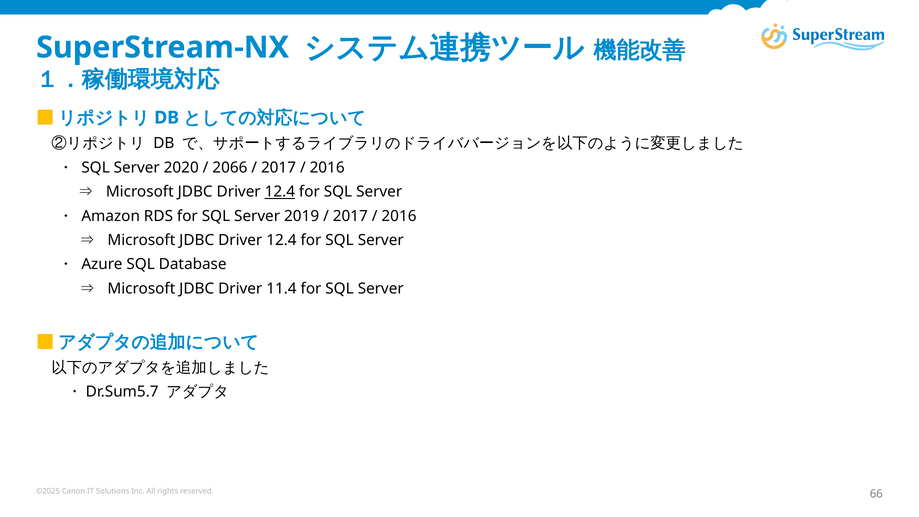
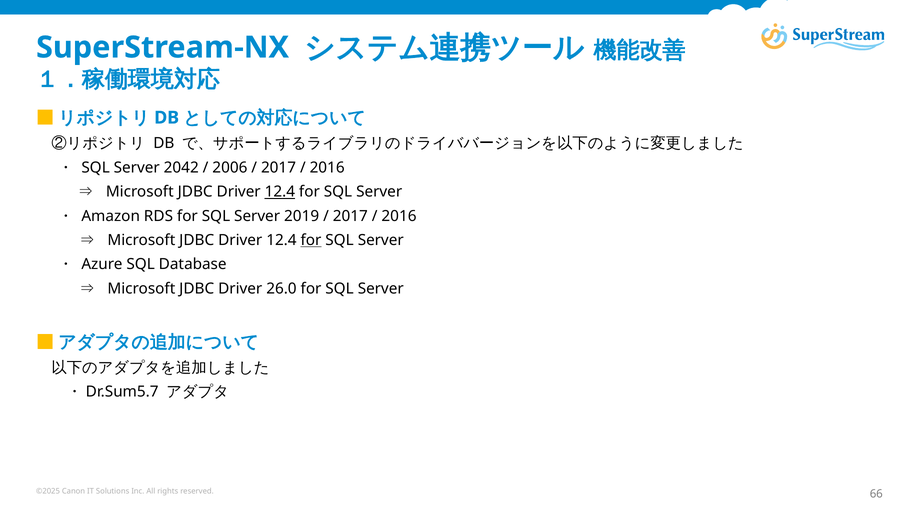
2020: 2020 -> 2042
2066: 2066 -> 2006
for at (311, 240) underline: none -> present
11.4: 11.4 -> 26.0
